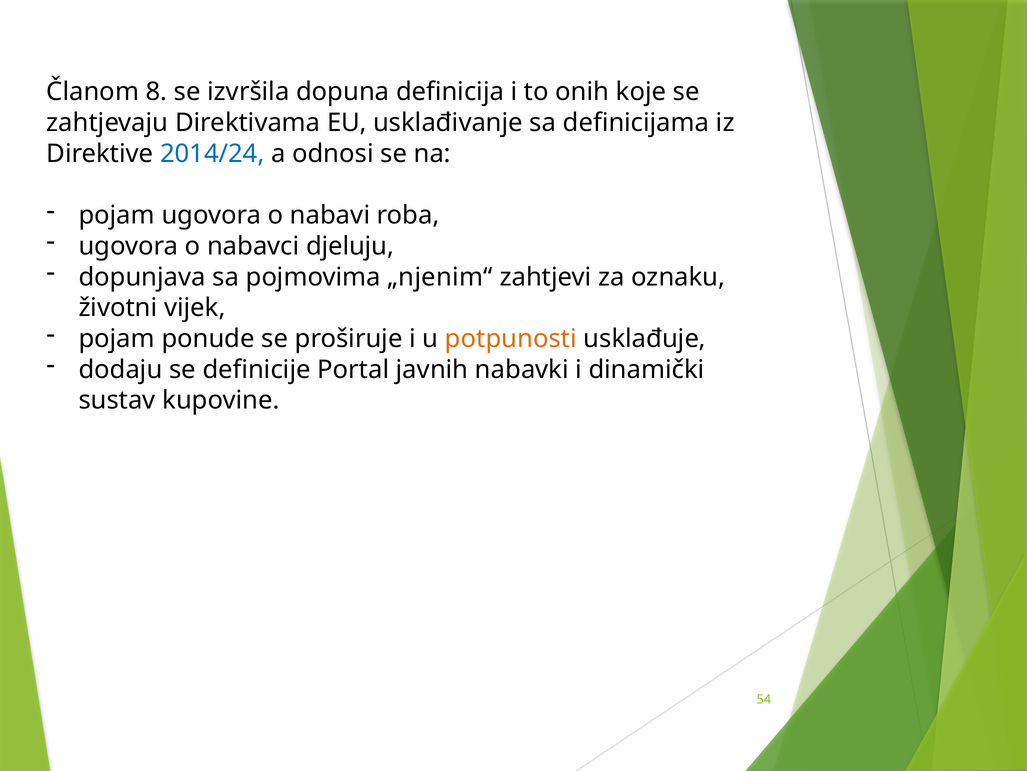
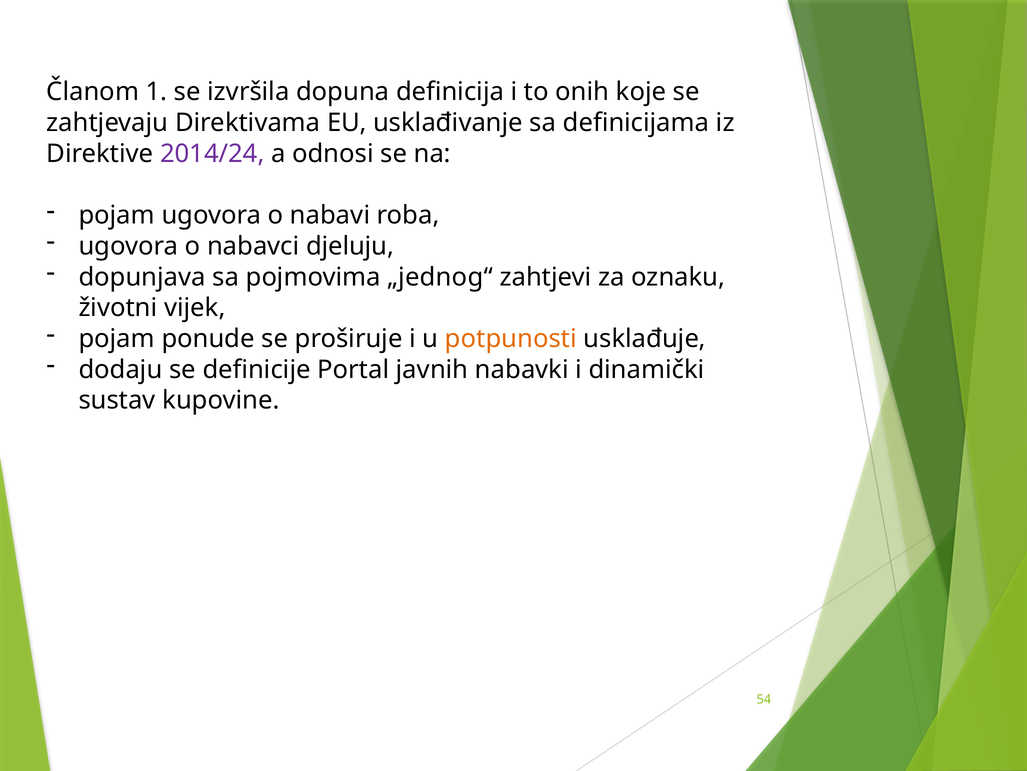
8: 8 -> 1
2014/24 colour: blue -> purple
„njenim“: „njenim“ -> „jednog“
